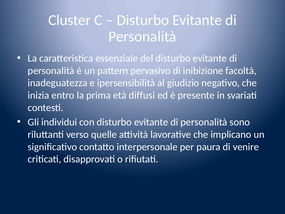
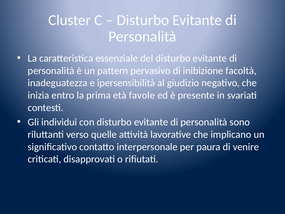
diffusi: diffusi -> favole
